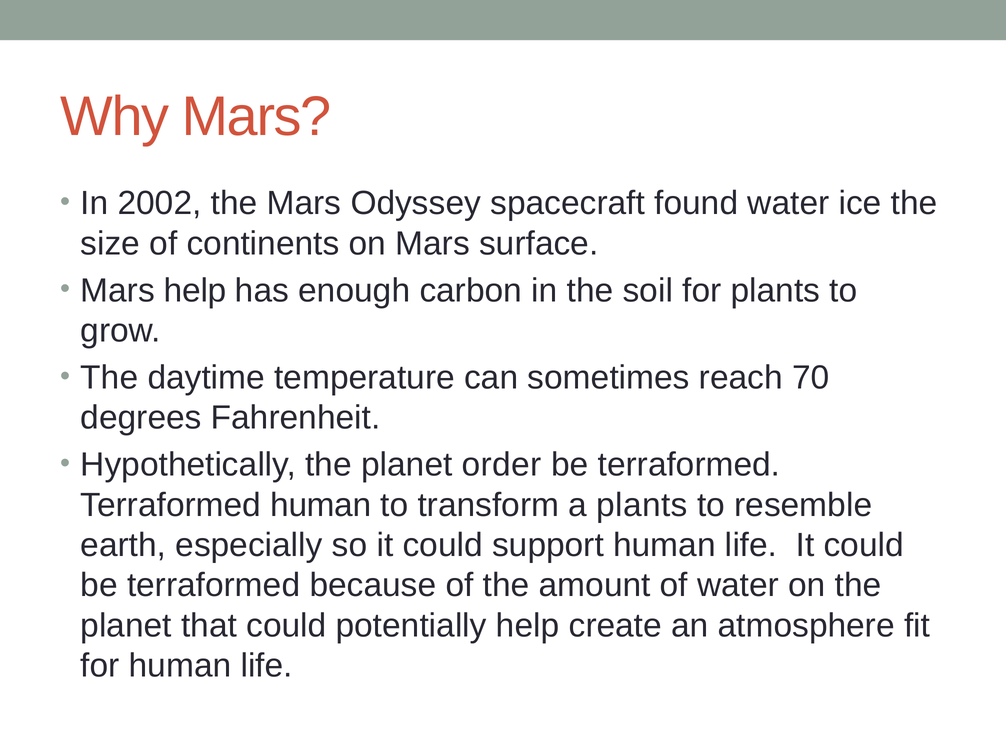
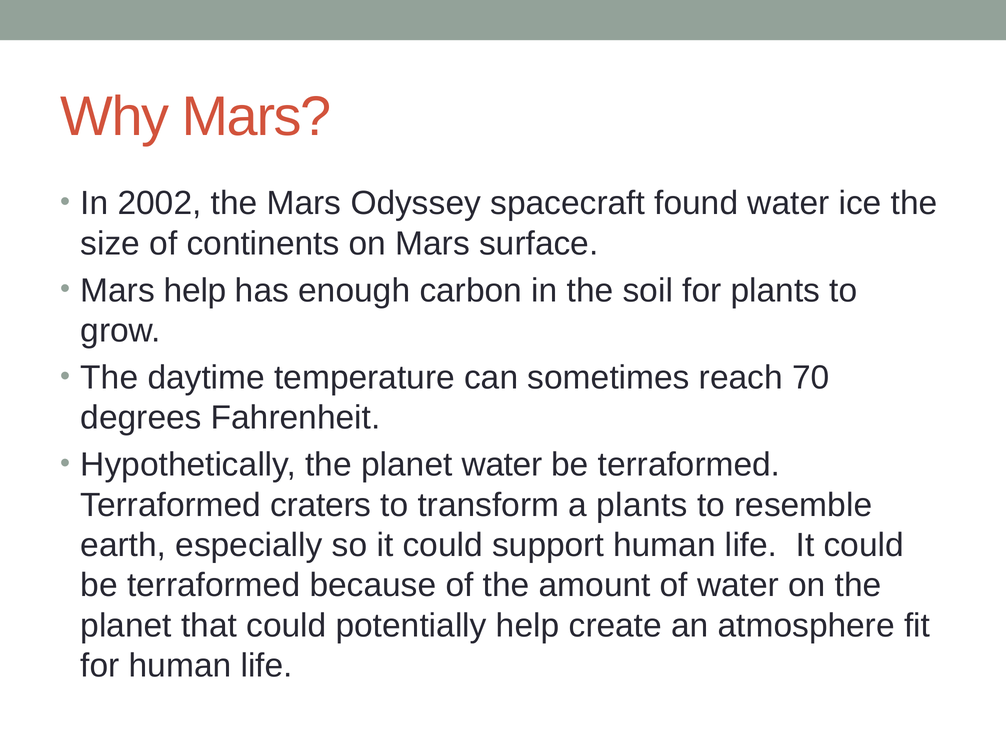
planet order: order -> water
Terraformed human: human -> craters
